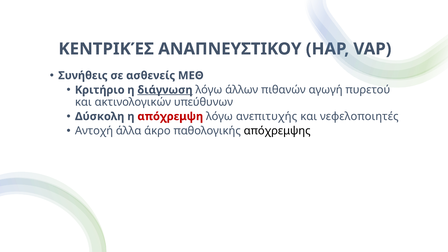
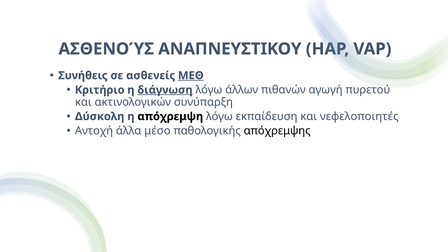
ΚΕΝΤΡΙΚΈΣ: ΚΕΝΤΡΙΚΈΣ -> ΑΣΘΕΝΟΎΣ
ΜΕΘ underline: none -> present
υπεύθυνων: υπεύθυνων -> συνύπαρξη
απόχρεμψη colour: red -> black
ανεπιτυχής: ανεπιτυχής -> εκπαίδευση
άκρο: άκρο -> μέσο
